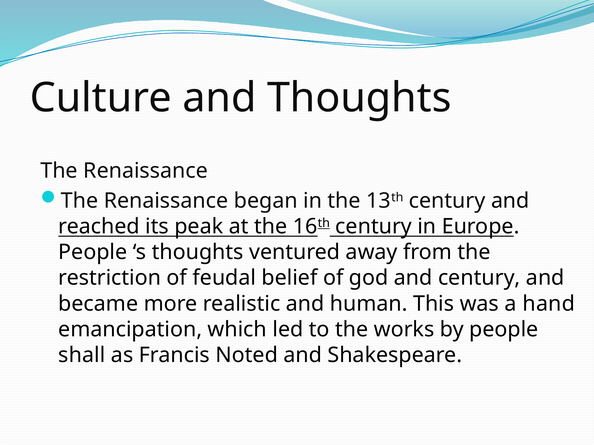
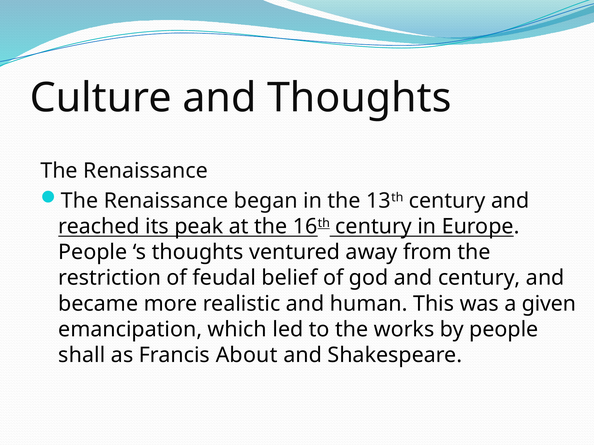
hand: hand -> given
Noted: Noted -> About
